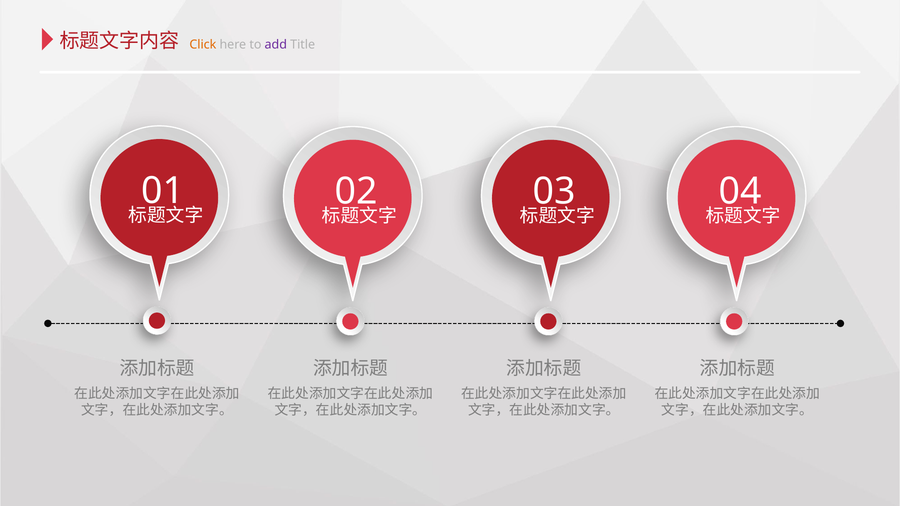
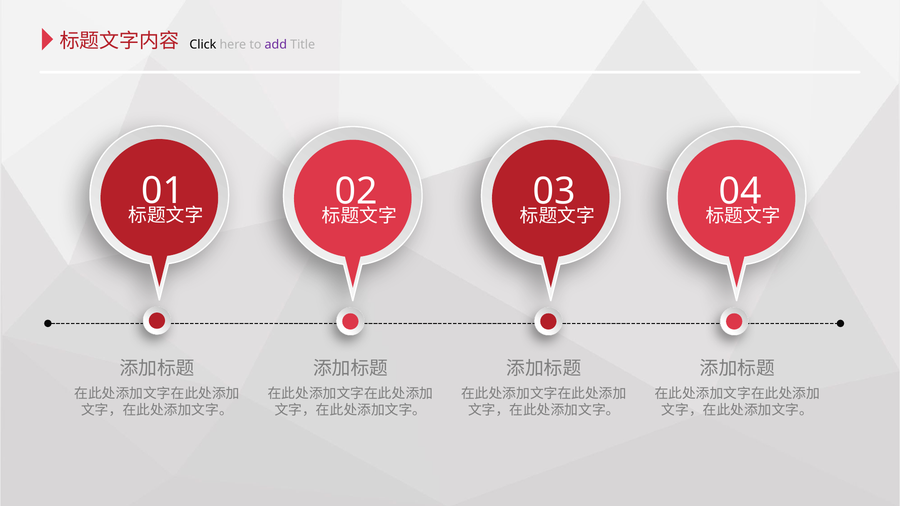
Click colour: orange -> black
